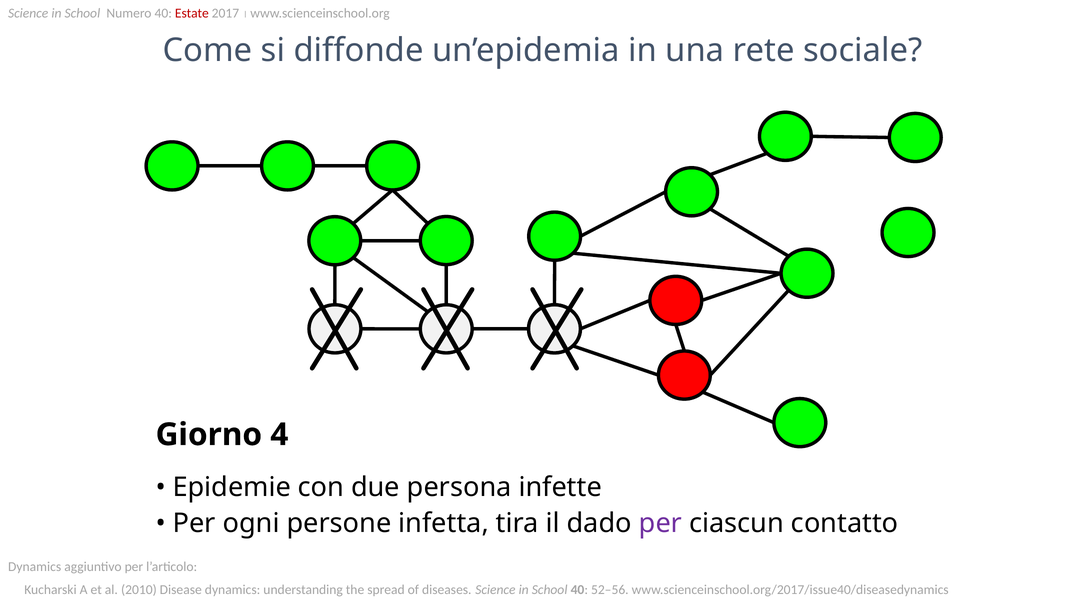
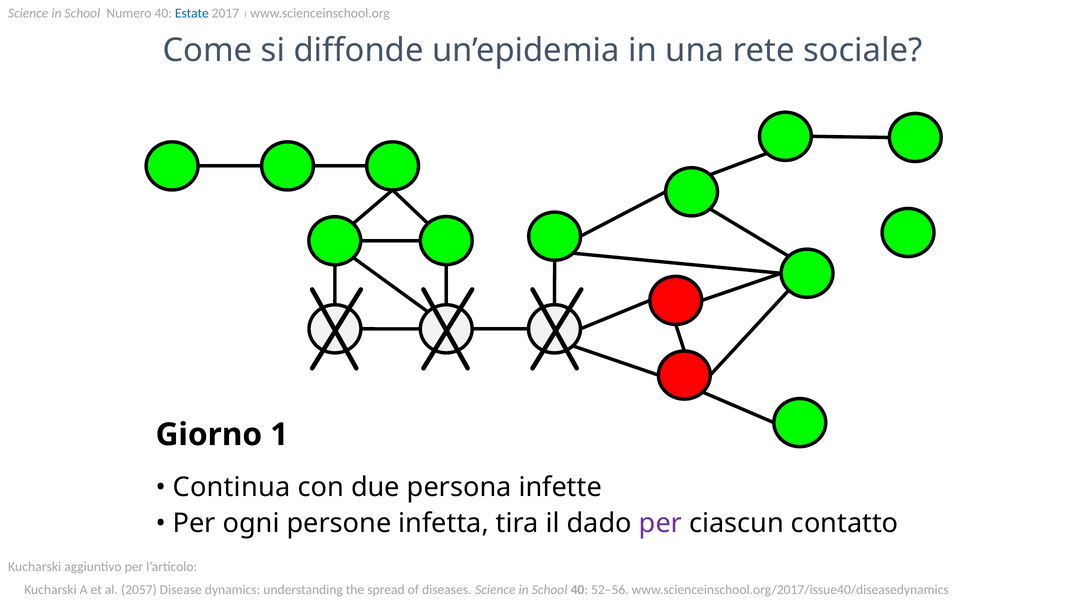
Estate colour: red -> blue
4: 4 -> 1
Epidemie: Epidemie -> Continua
Dynamics at (35, 567): Dynamics -> Kucharski
2010: 2010 -> 2057
